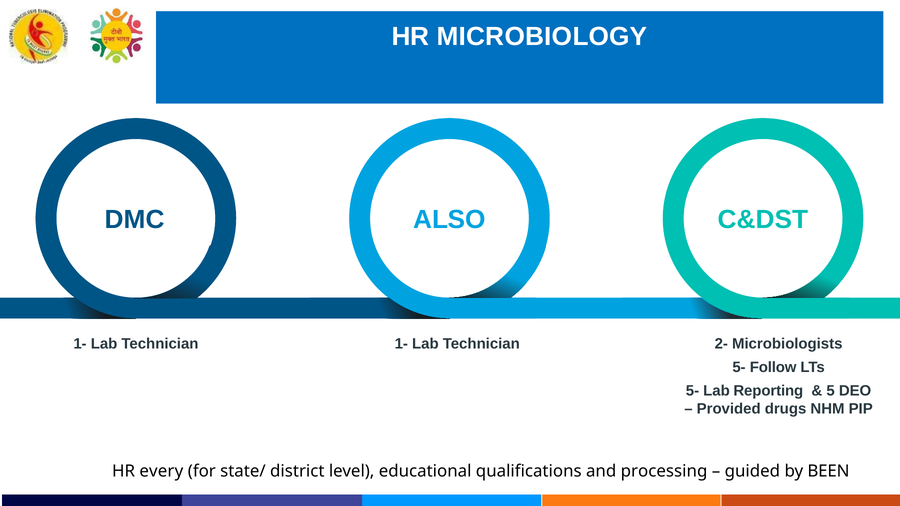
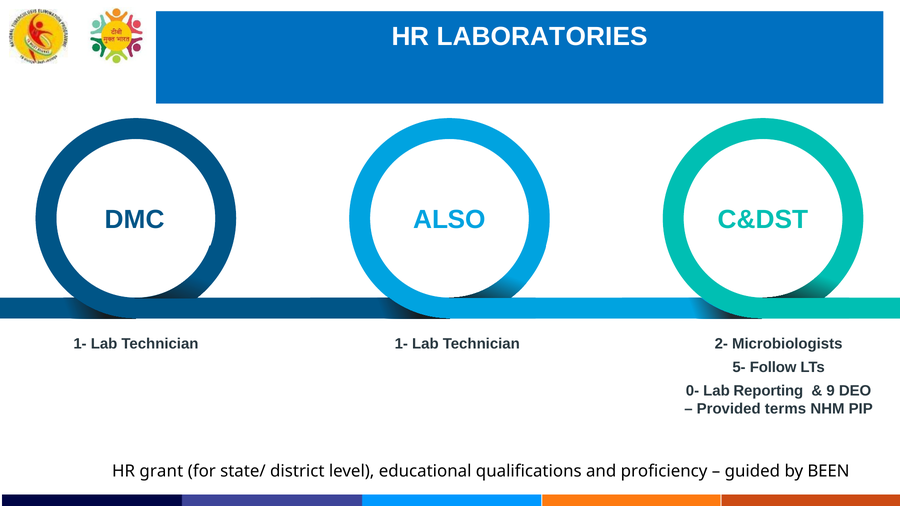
MICROBIOLOGY: MICROBIOLOGY -> LABORATORIES
5- at (692, 391): 5- -> 0-
5: 5 -> 9
drugs: drugs -> terms
every: every -> grant
processing: processing -> proficiency
